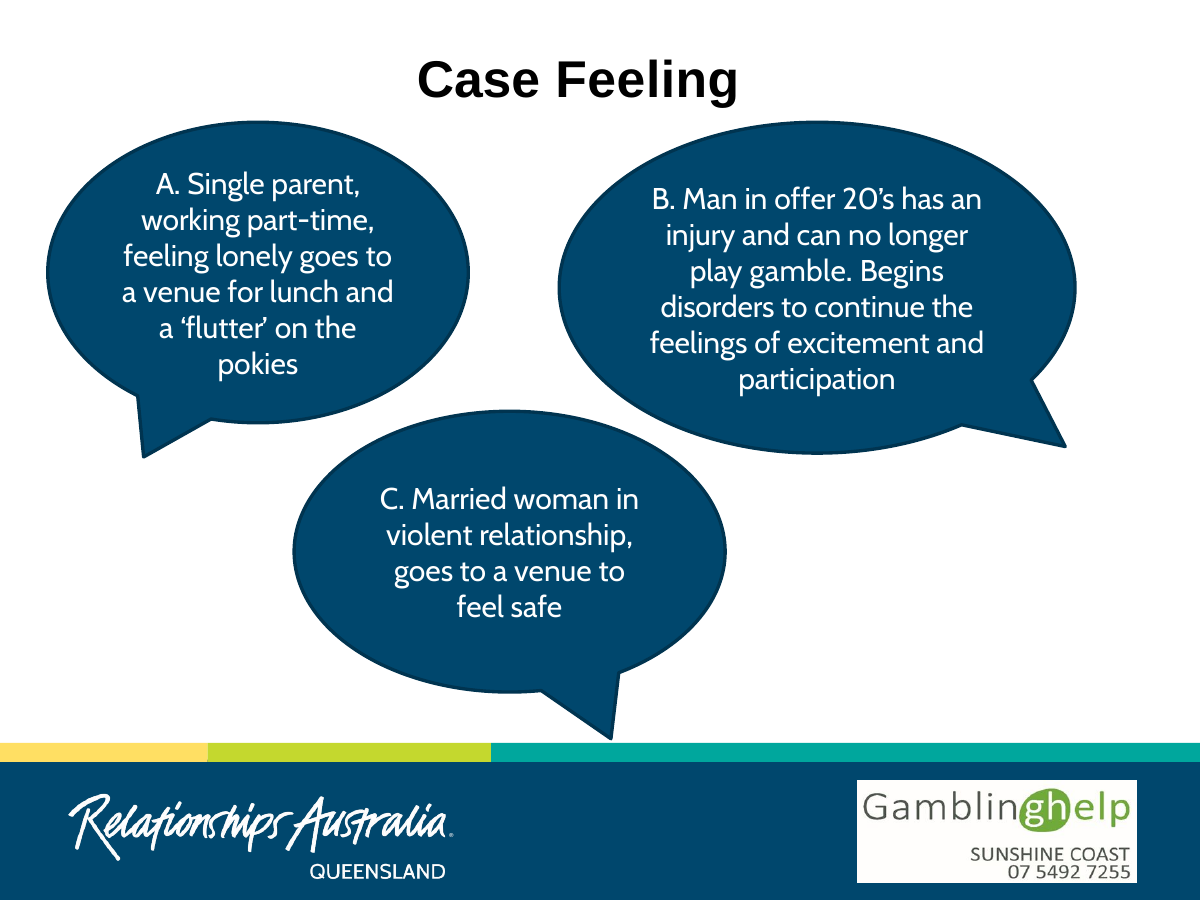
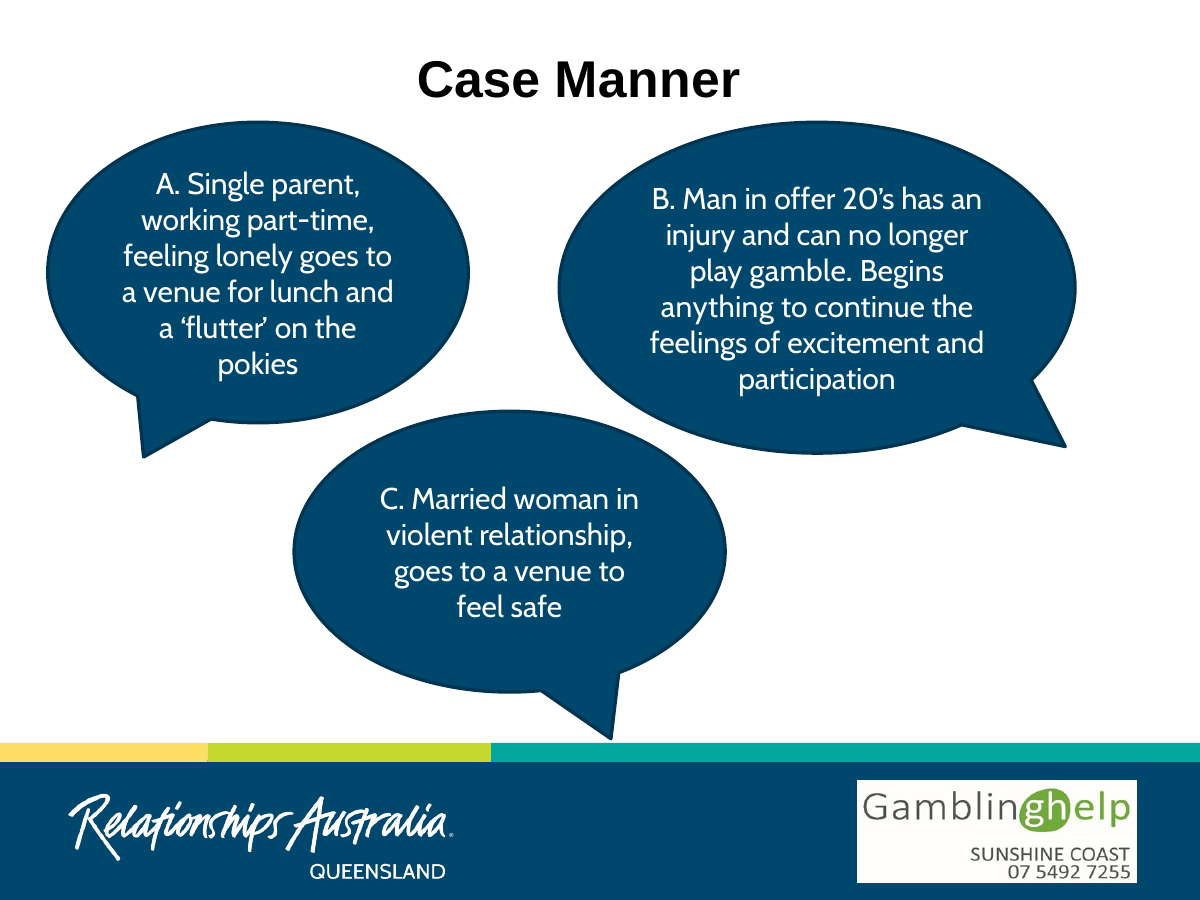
Case Feeling: Feeling -> Manner
disorders: disorders -> anything
